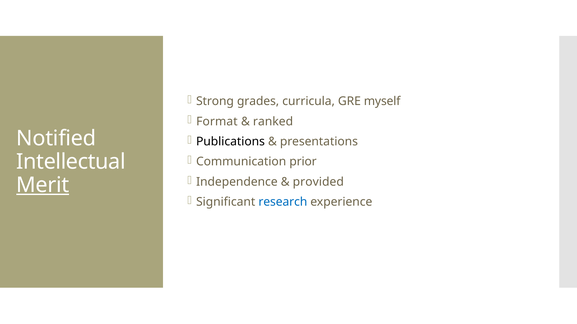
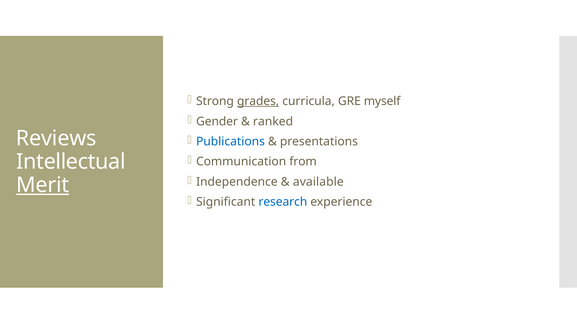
grades underline: none -> present
Format: Format -> Gender
Notified: Notified -> Reviews
Publications colour: black -> blue
prior: prior -> from
provided: provided -> available
